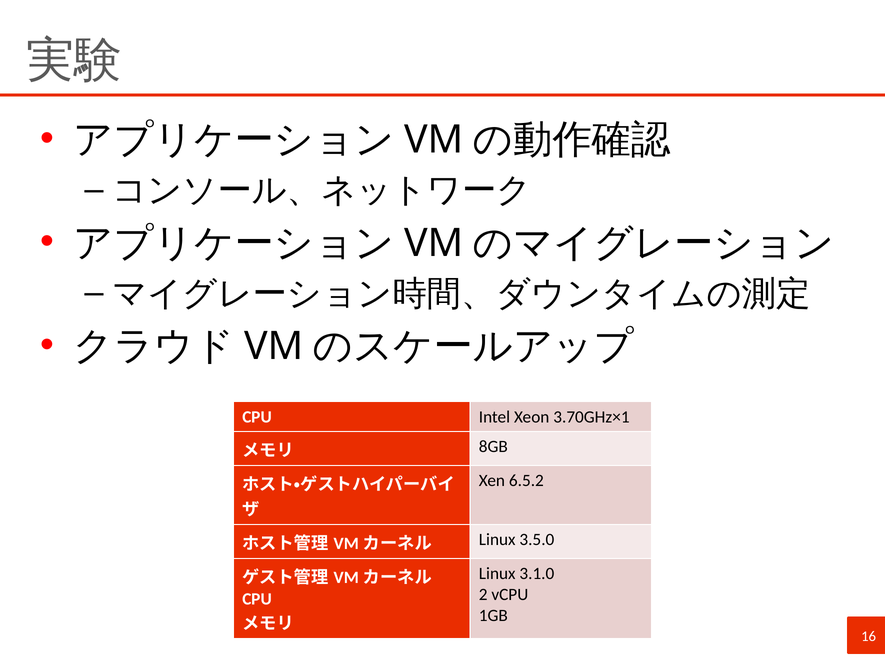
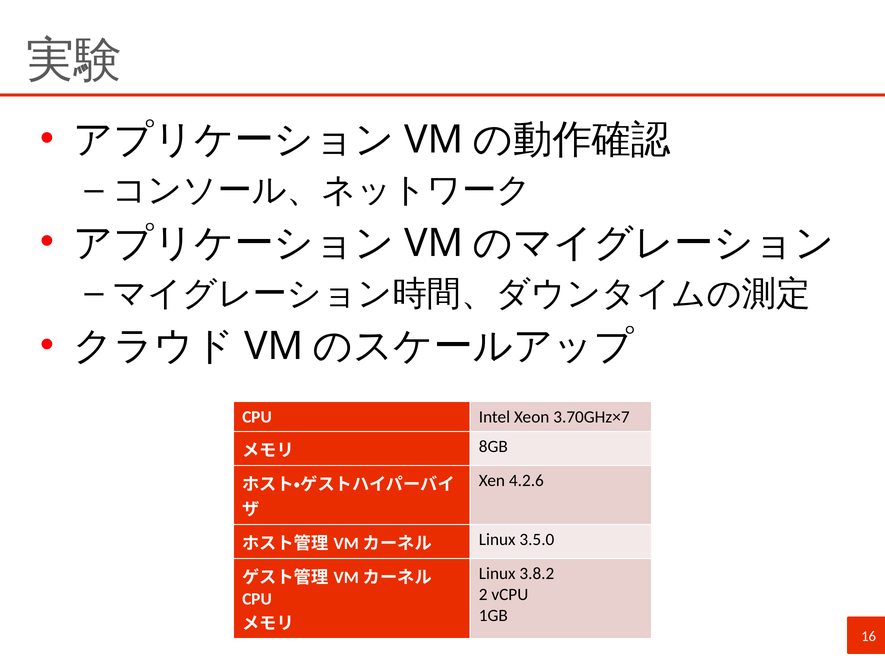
3.70GHz×1: 3.70GHz×1 -> 3.70GHz×7
6.5.2: 6.5.2 -> 4.2.6
3.1.0: 3.1.0 -> 3.8.2
